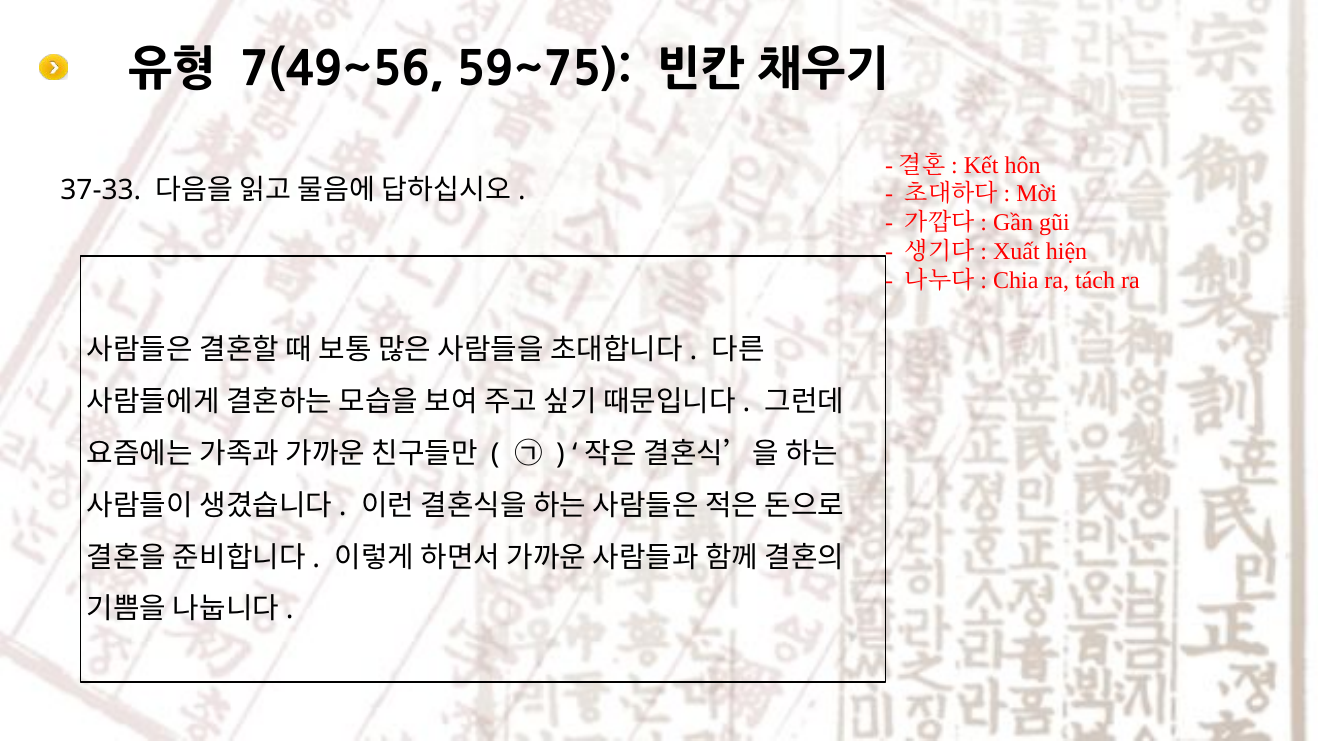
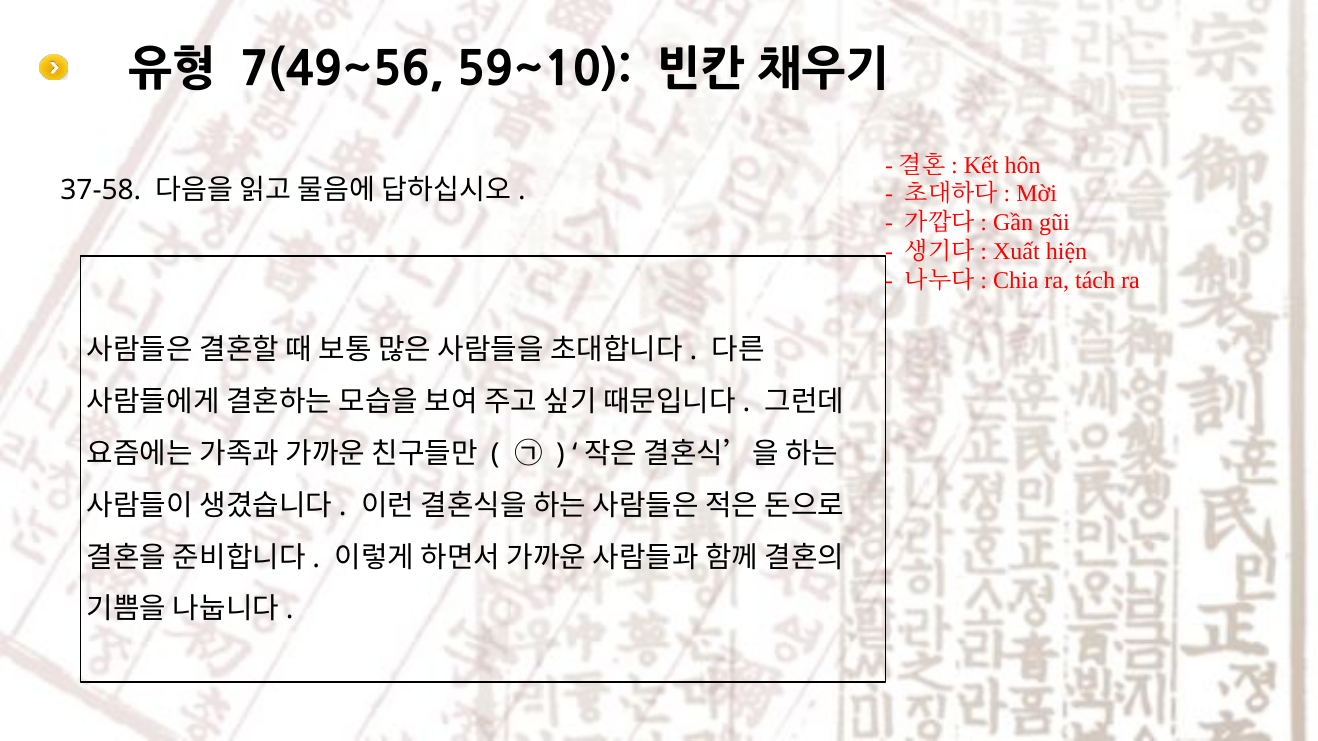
59~75: 59~75 -> 59~10
37-33: 37-33 -> 37-58
